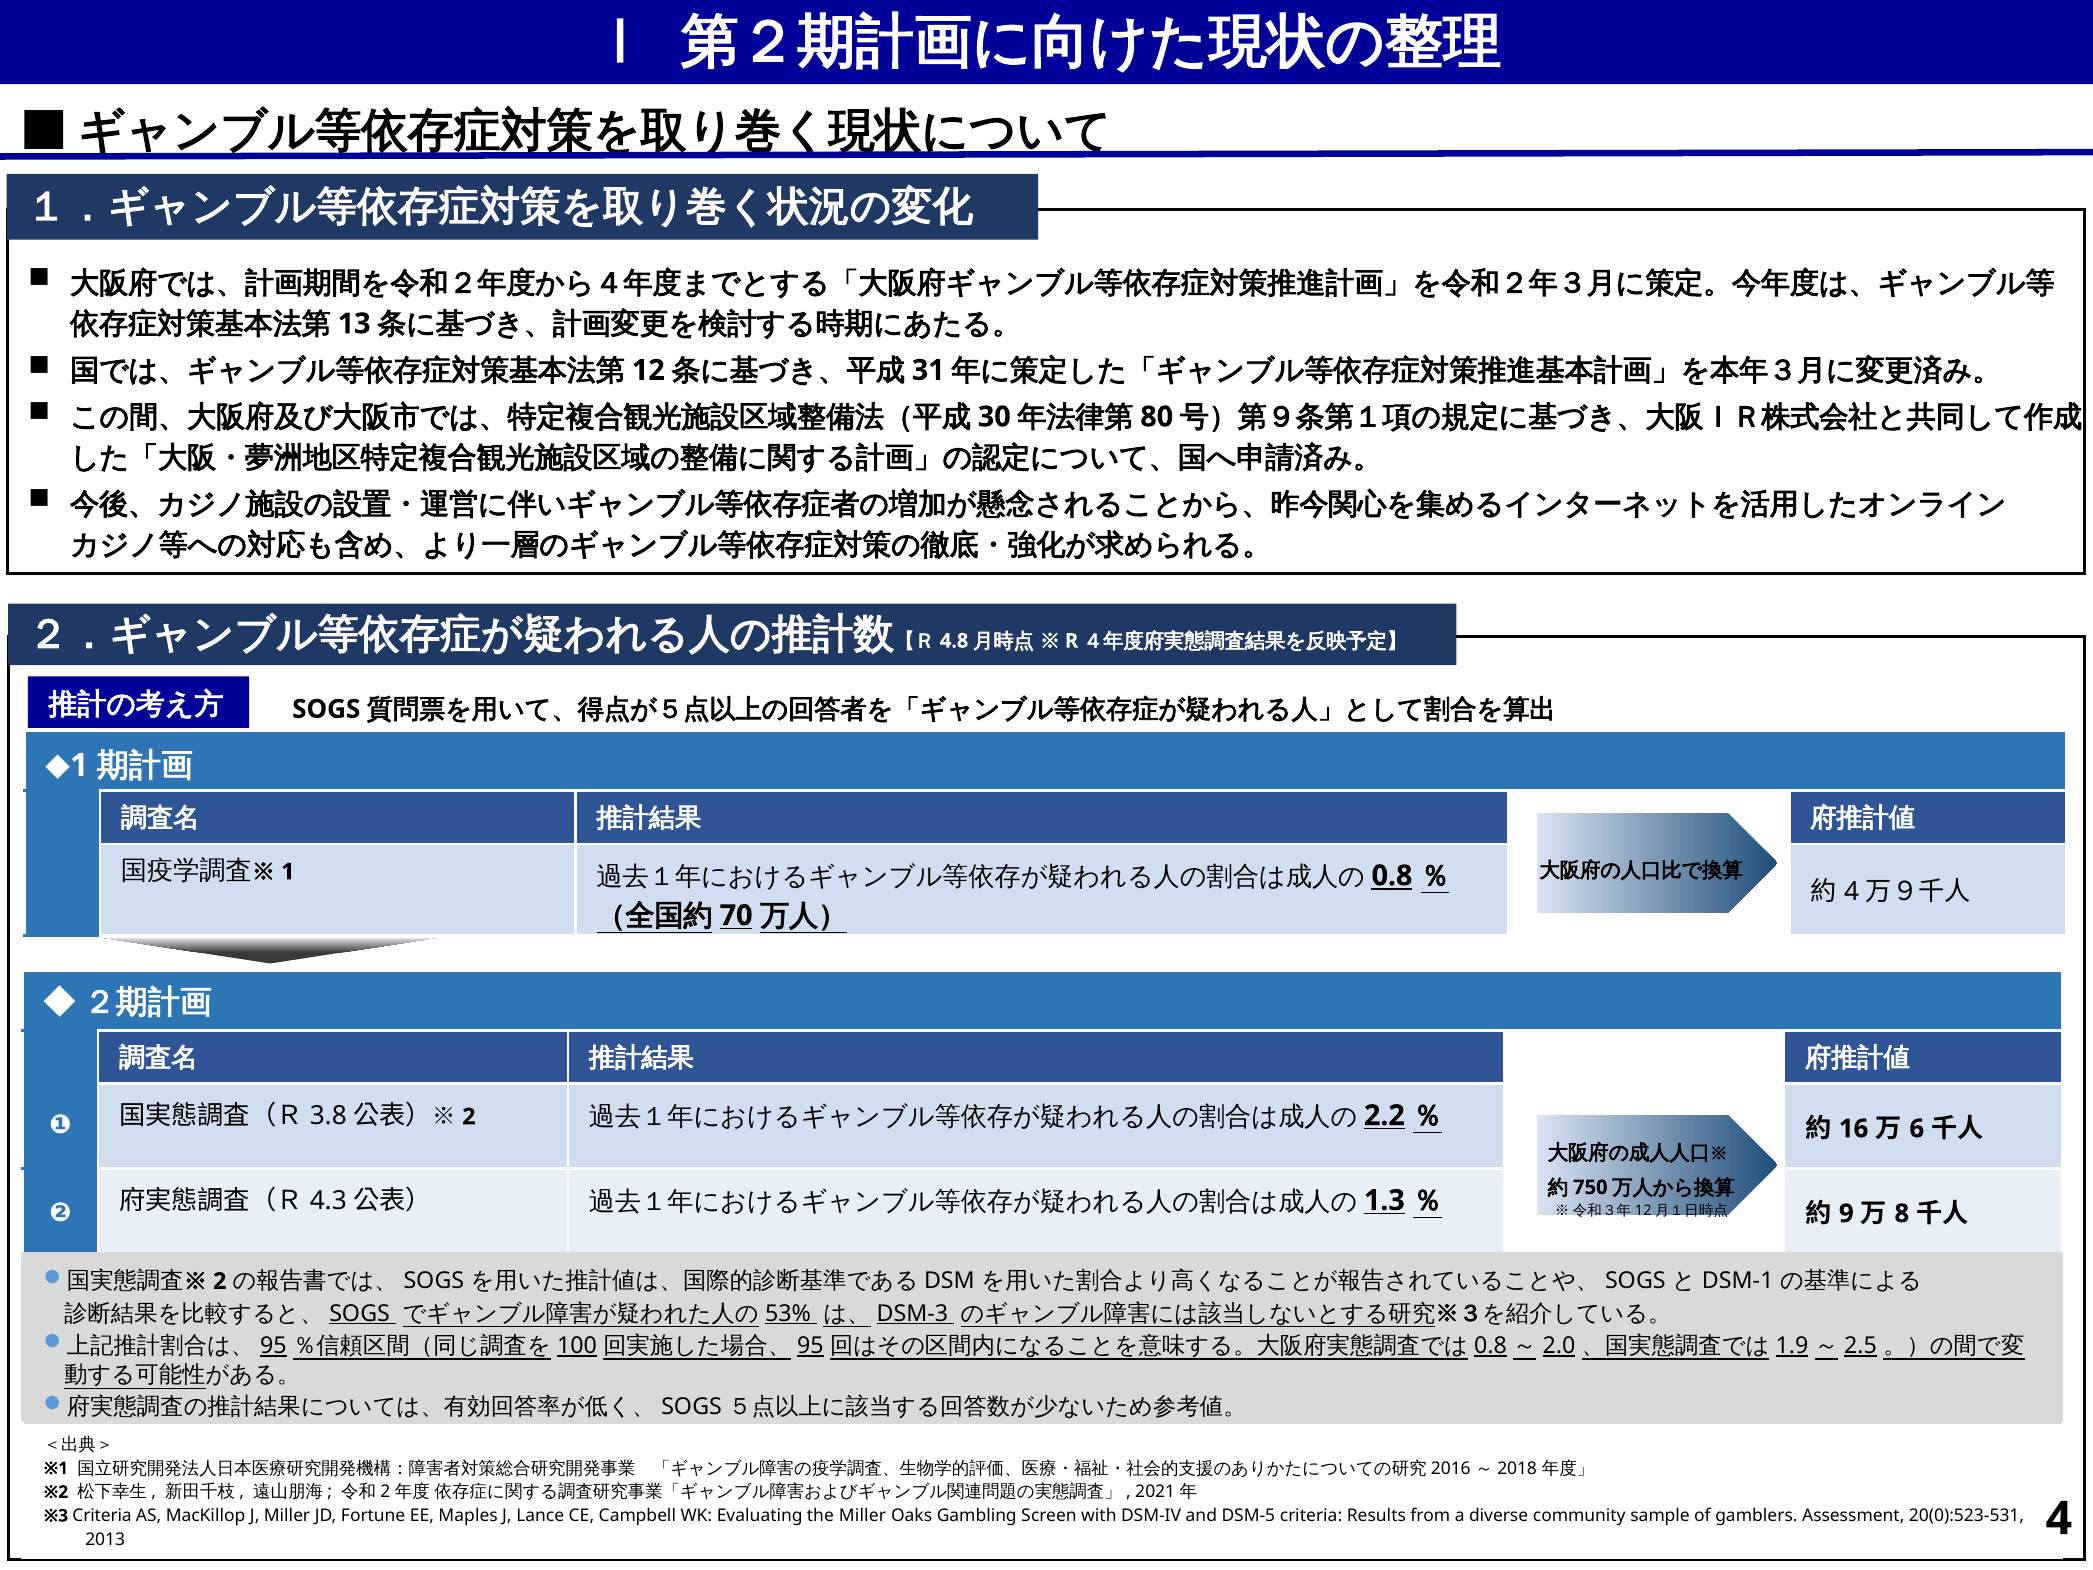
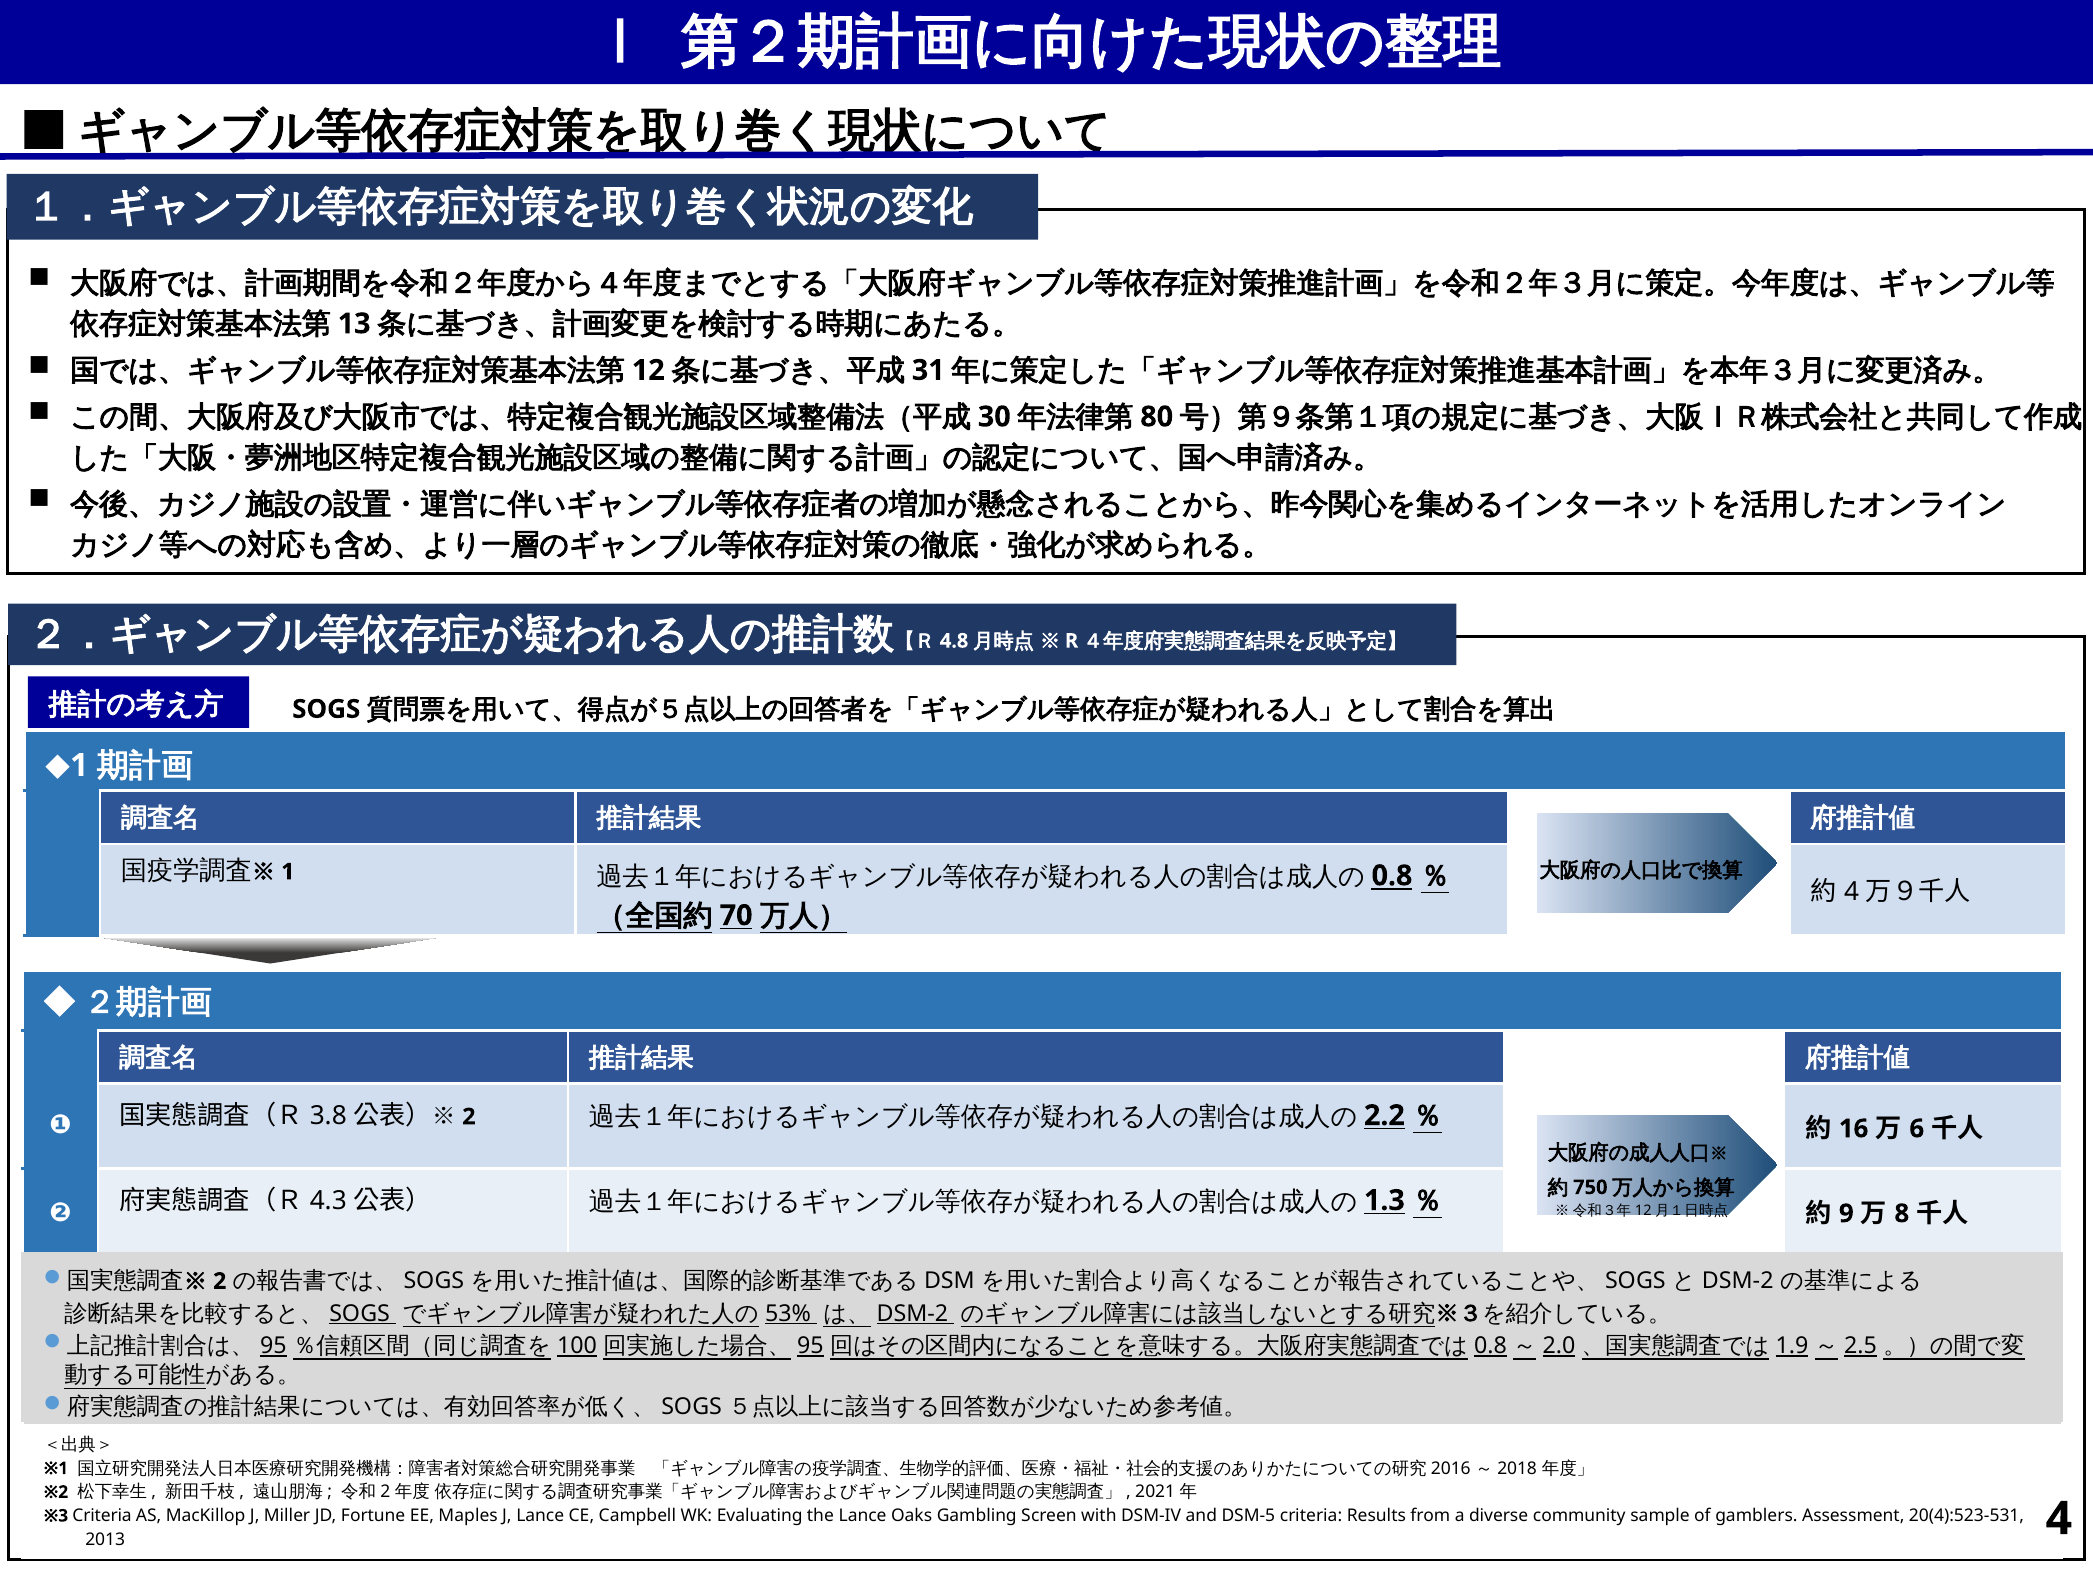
DSM-1 at (1738, 1281): DSM-1 -> DSM-2
DSM-3 at (912, 1313): DSM-3 -> DSM-2
the Miller: Miller -> Lance
20(0):523-531: 20(0):523-531 -> 20(4):523-531
